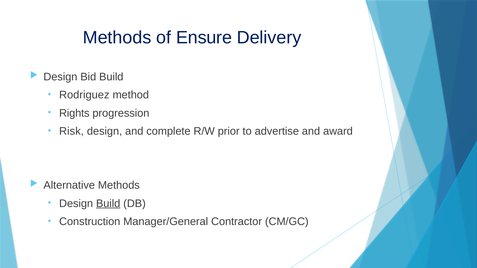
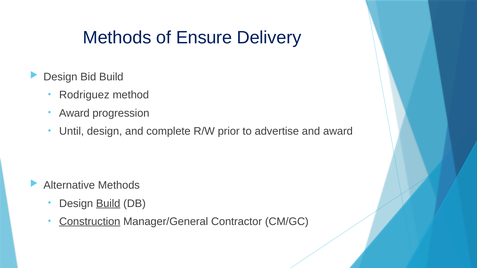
Rights at (74, 113): Rights -> Award
Risk: Risk -> Until
Construction underline: none -> present
